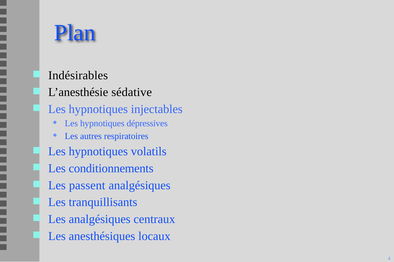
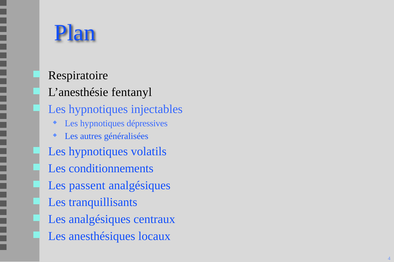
Indésirables: Indésirables -> Respiratoire
sédative: sédative -> fentanyl
respiratoires: respiratoires -> généralisées
